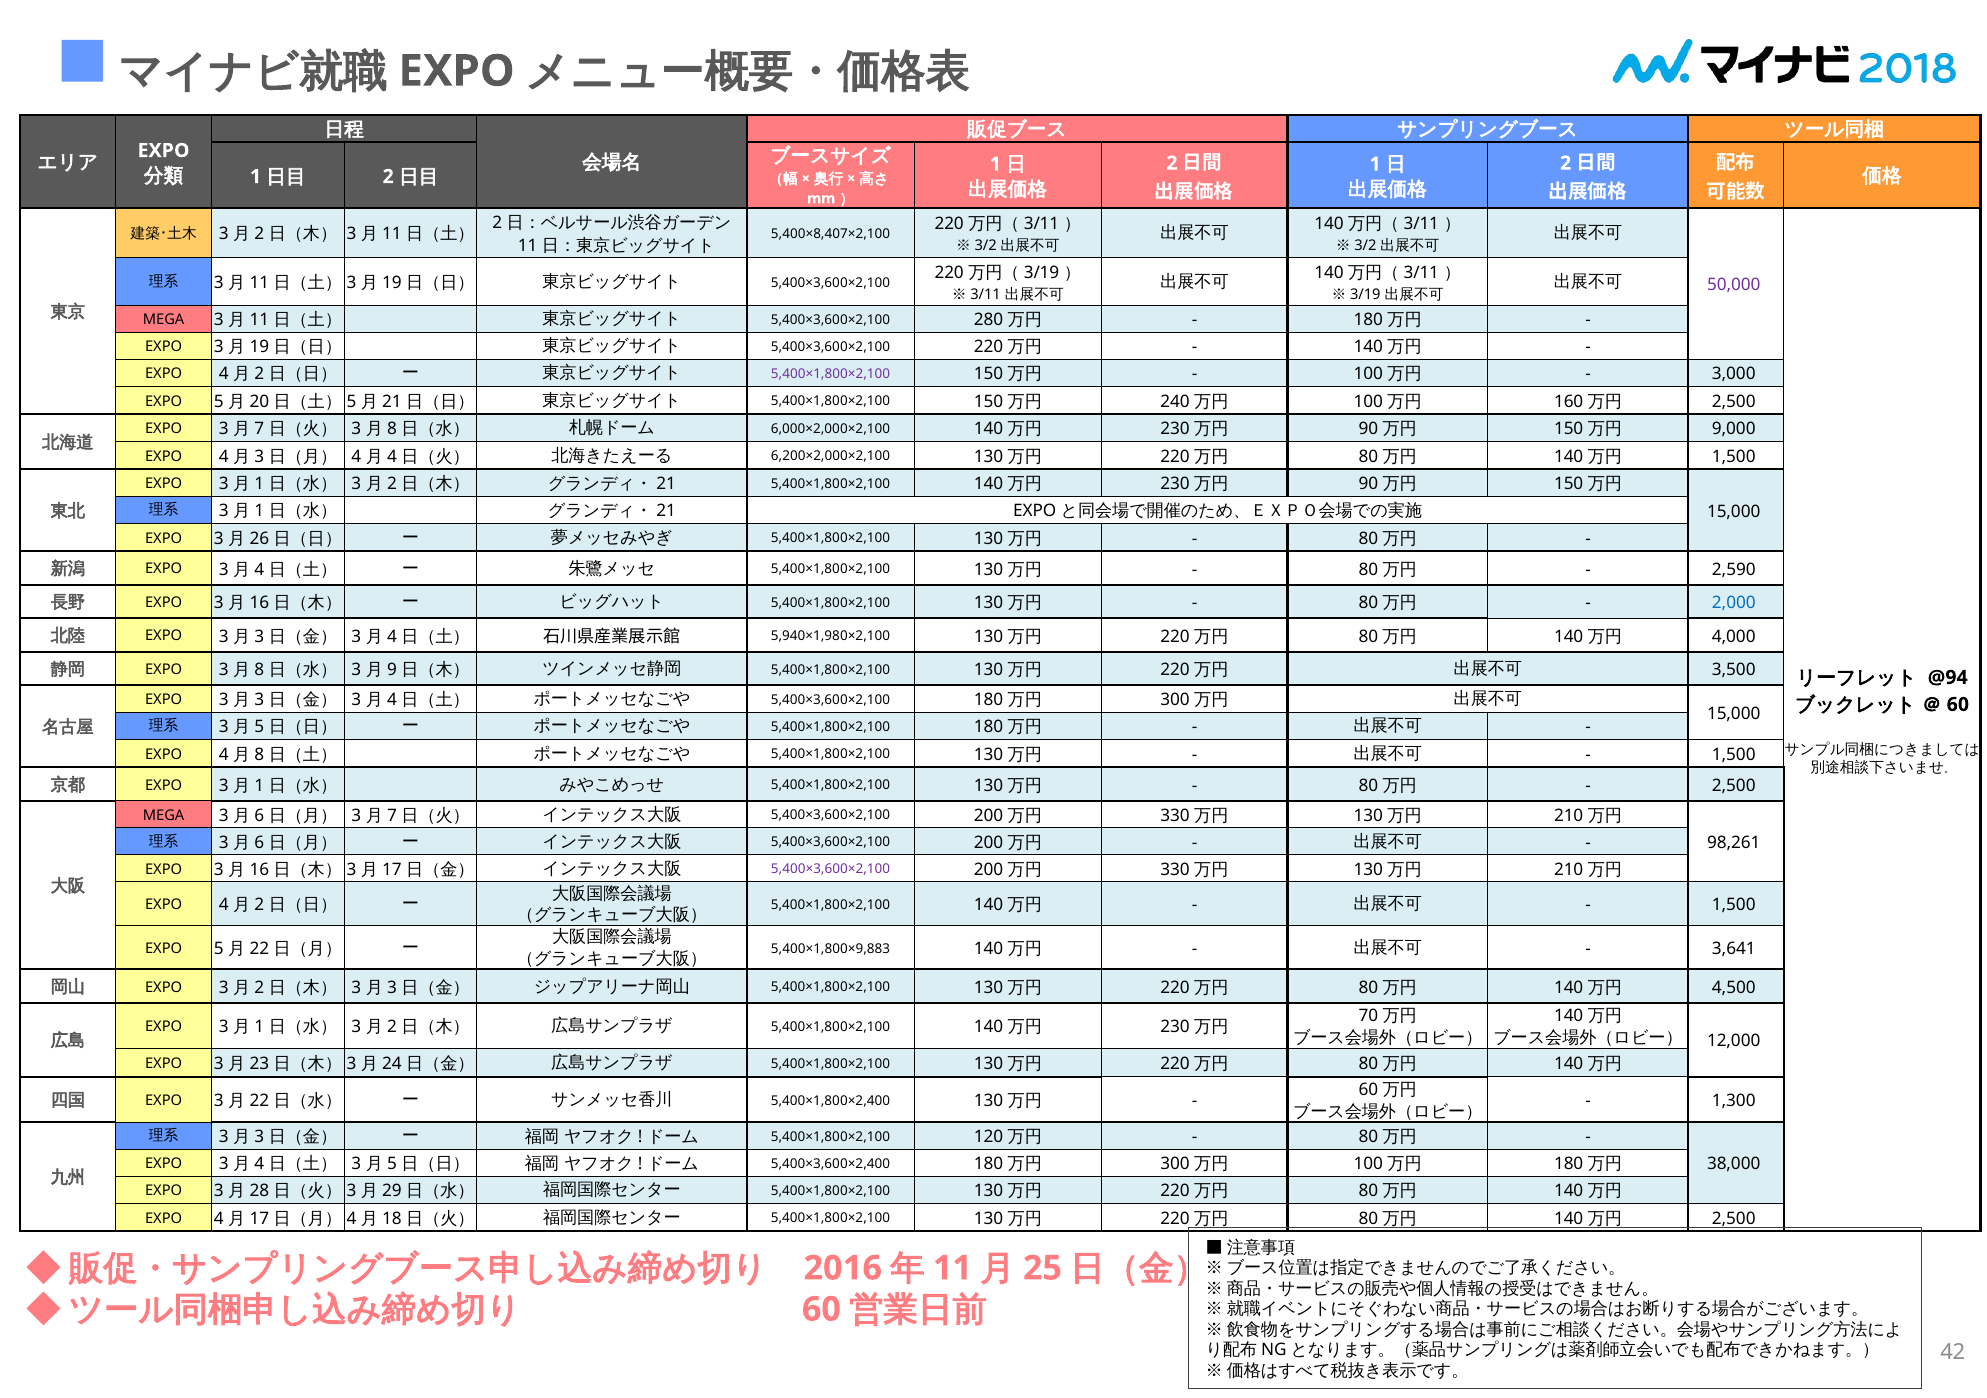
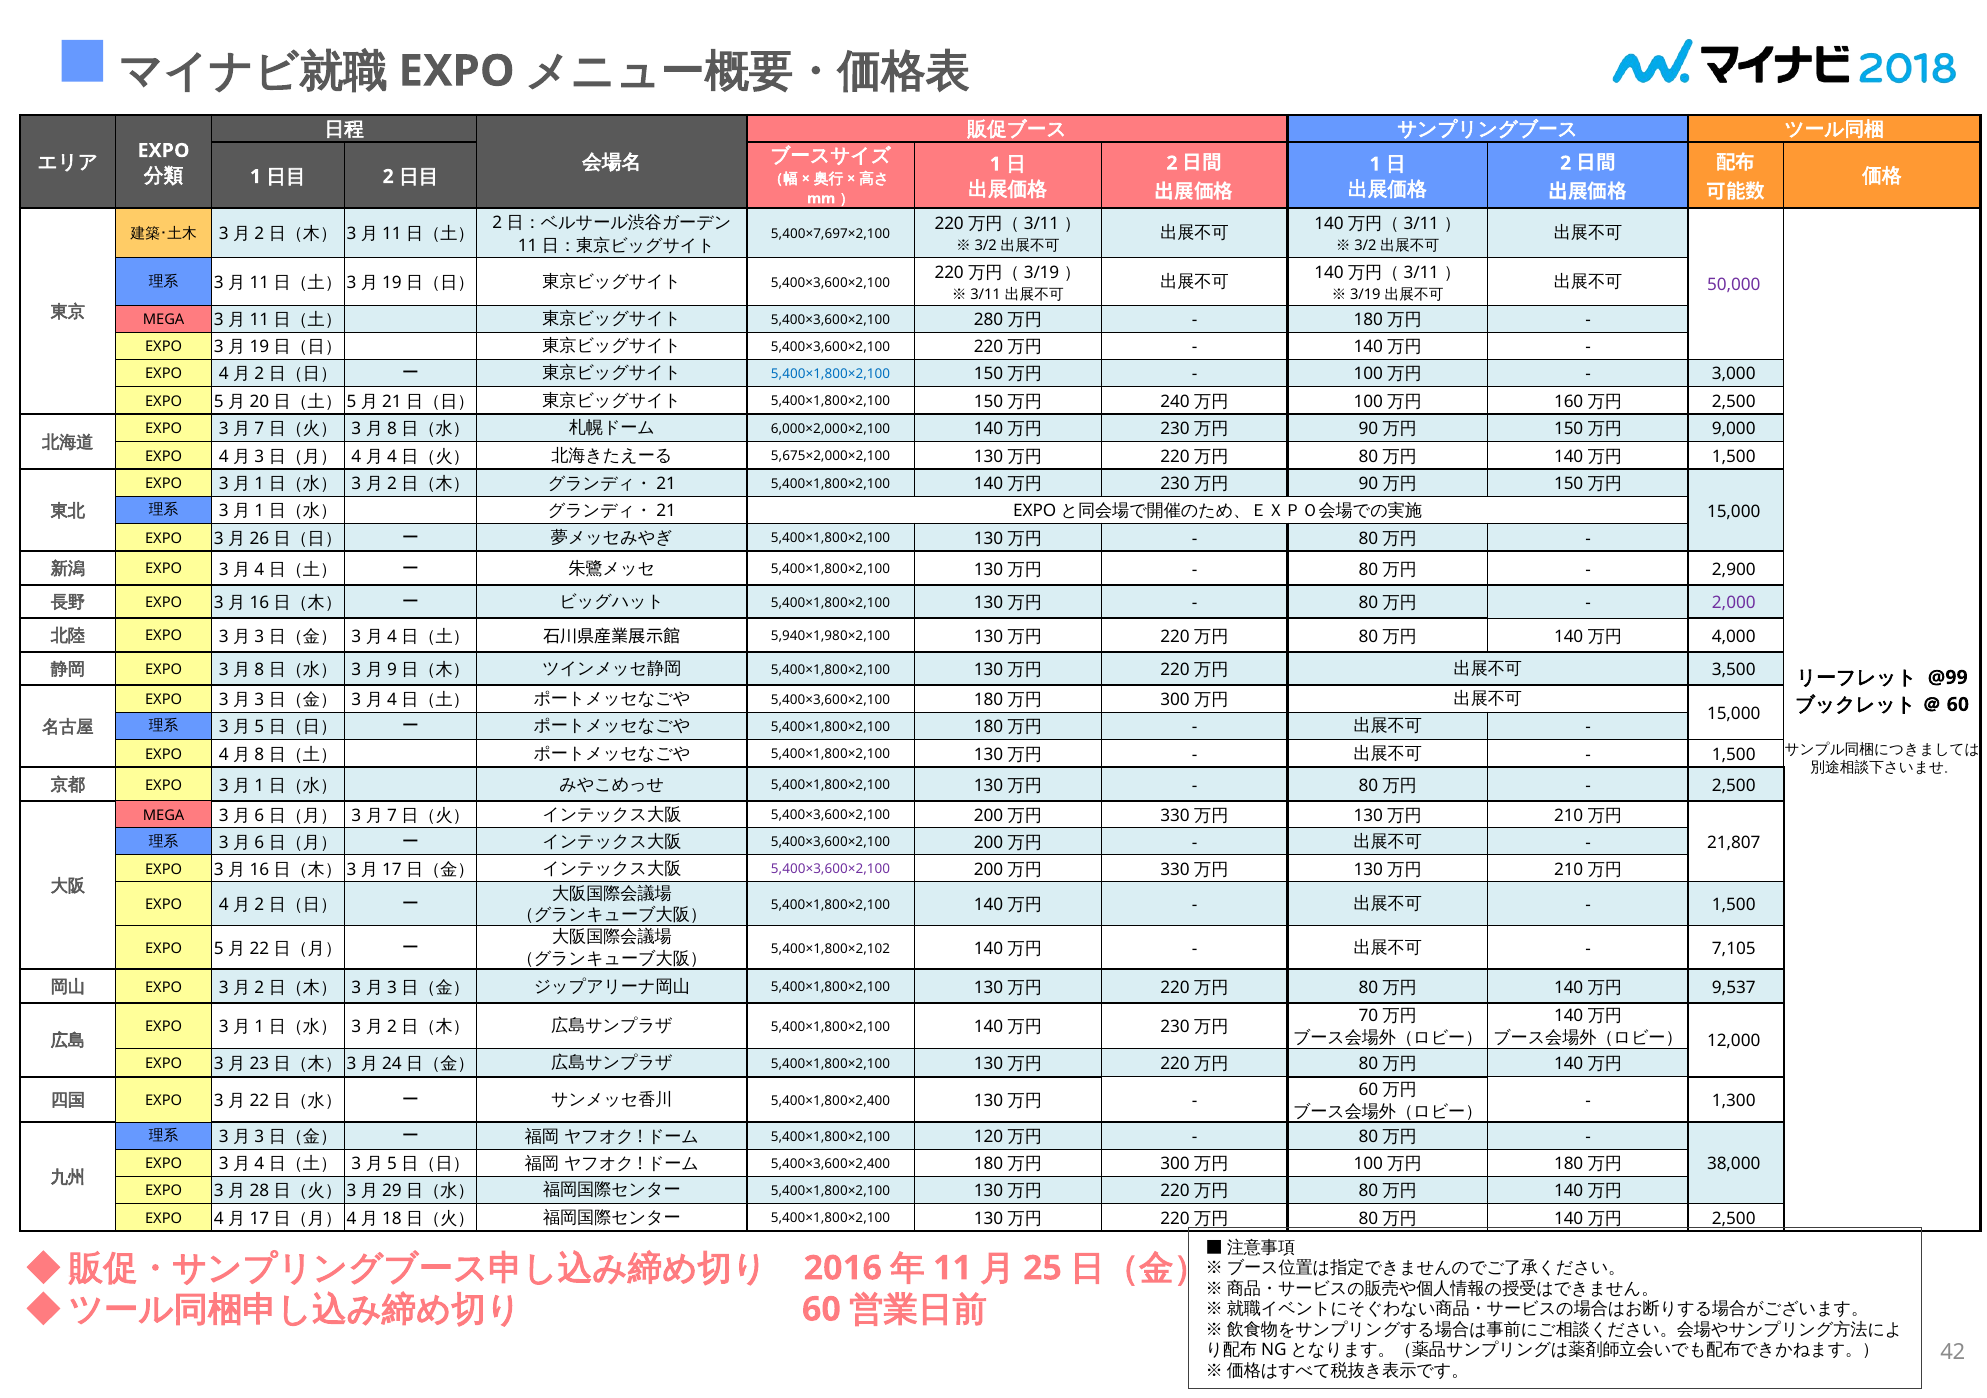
5,400×8,407×2,100: 5,400×8,407×2,100 -> 5,400×7,697×2,100
5,400×1,800×2,100 at (831, 374) colour: purple -> blue
6,200×2,000×2,100: 6,200×2,000×2,100 -> 5,675×2,000×2,100
2,590: 2,590 -> 2,900
2,000 colour: blue -> purple
@94: @94 -> @99
98,261: 98,261 -> 21,807
5,400×1,800×9,883: 5,400×1,800×9,883 -> 5,400×1,800×2,102
3,641: 3,641 -> 7,105
4,500: 4,500 -> 9,537
